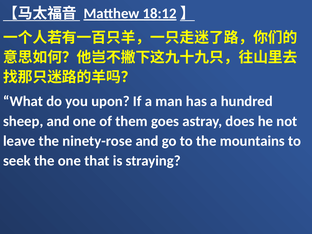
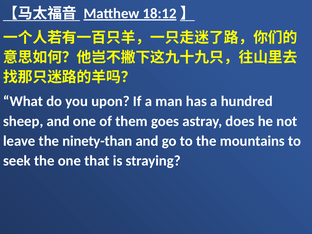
ninety-rose: ninety-rose -> ninety-than
